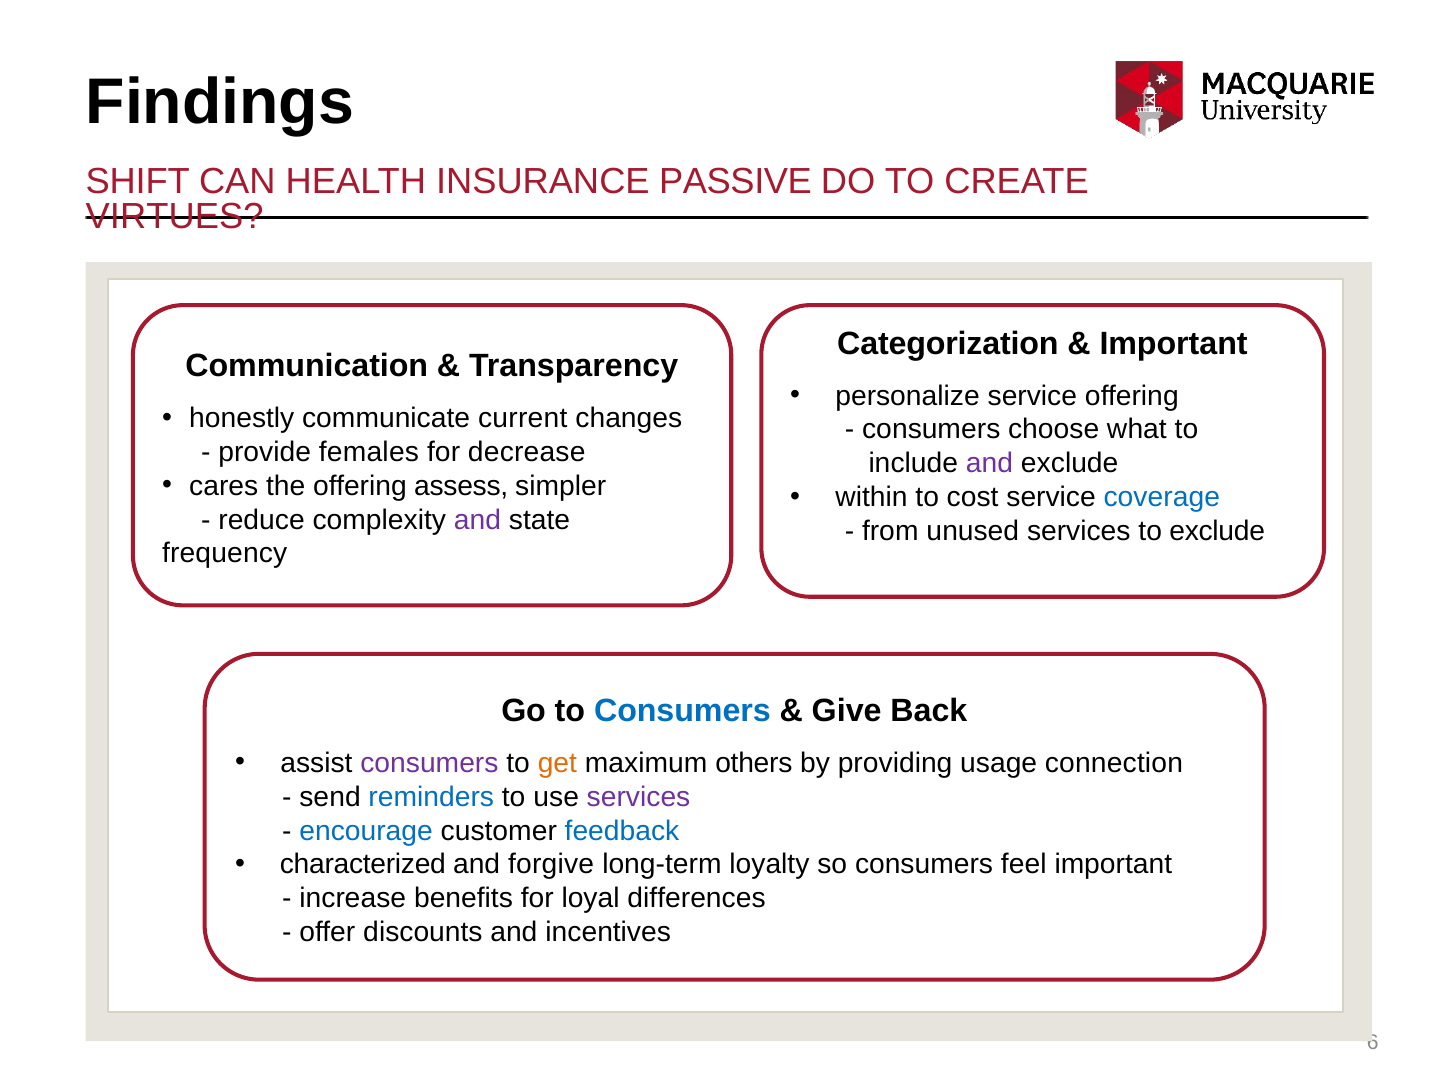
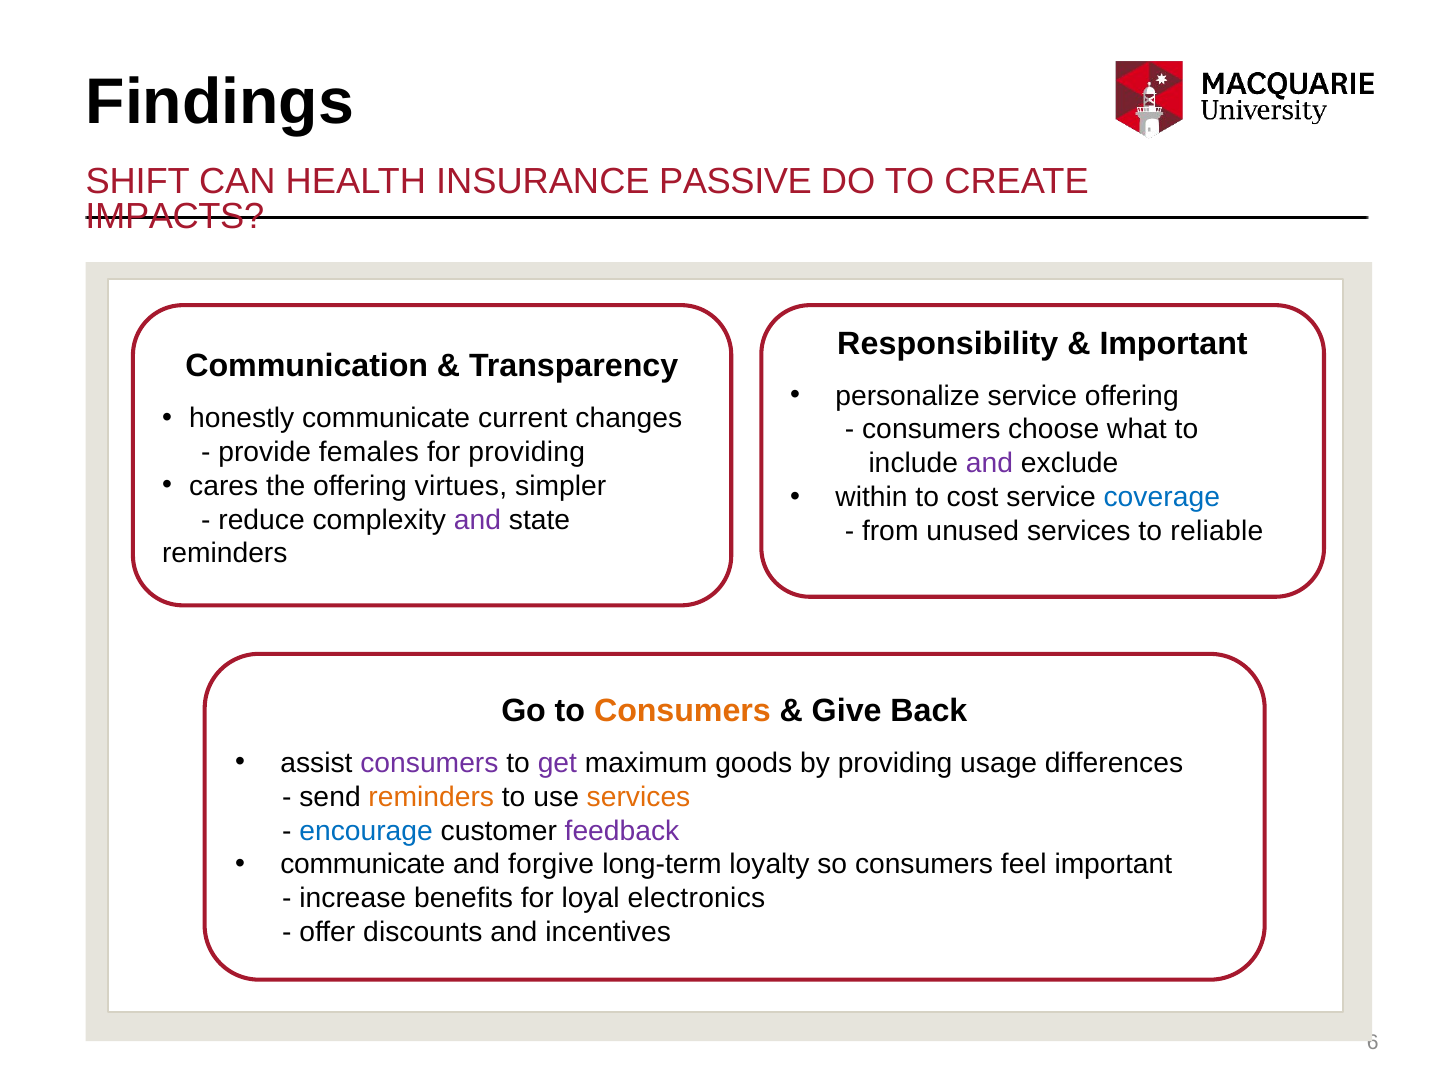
VIRTUES: VIRTUES -> IMPACTS
Categorization: Categorization -> Responsibility
for decrease: decrease -> providing
assess: assess -> virtues
to exclude: exclude -> reliable
frequency at (225, 554): frequency -> reminders
Consumers at (682, 711) colour: blue -> orange
get colour: orange -> purple
others: others -> goods
connection: connection -> differences
reminders at (431, 797) colour: blue -> orange
services at (639, 797) colour: purple -> orange
feedback colour: blue -> purple
characterized at (363, 865): characterized -> communicate
differences: differences -> electronics
